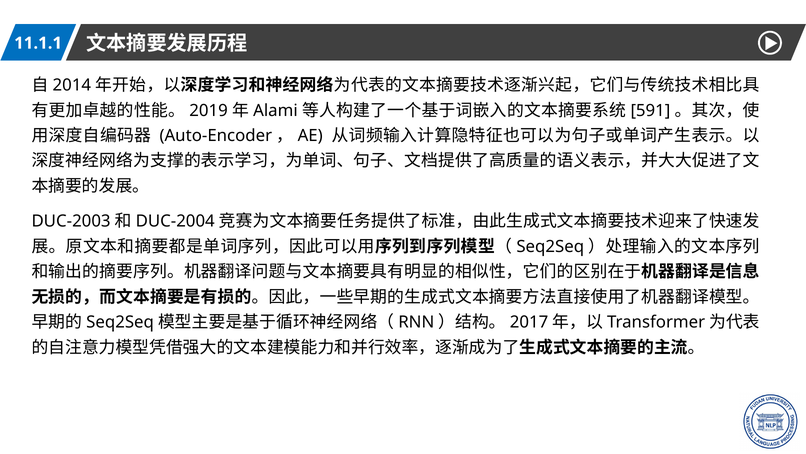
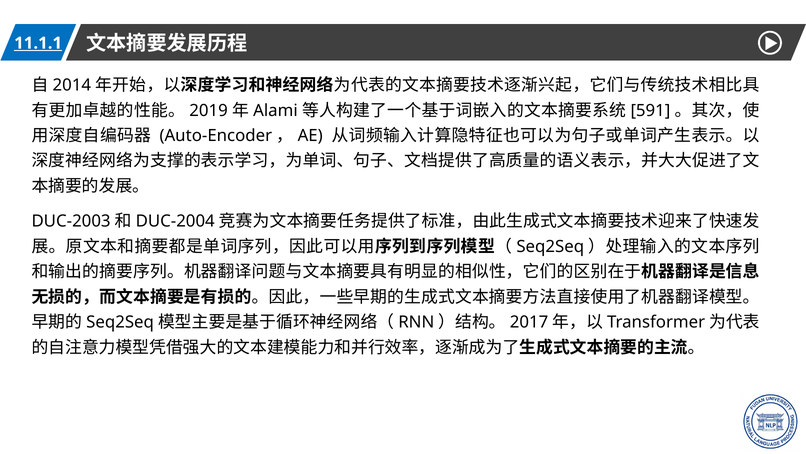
11.1.1 underline: none -> present
